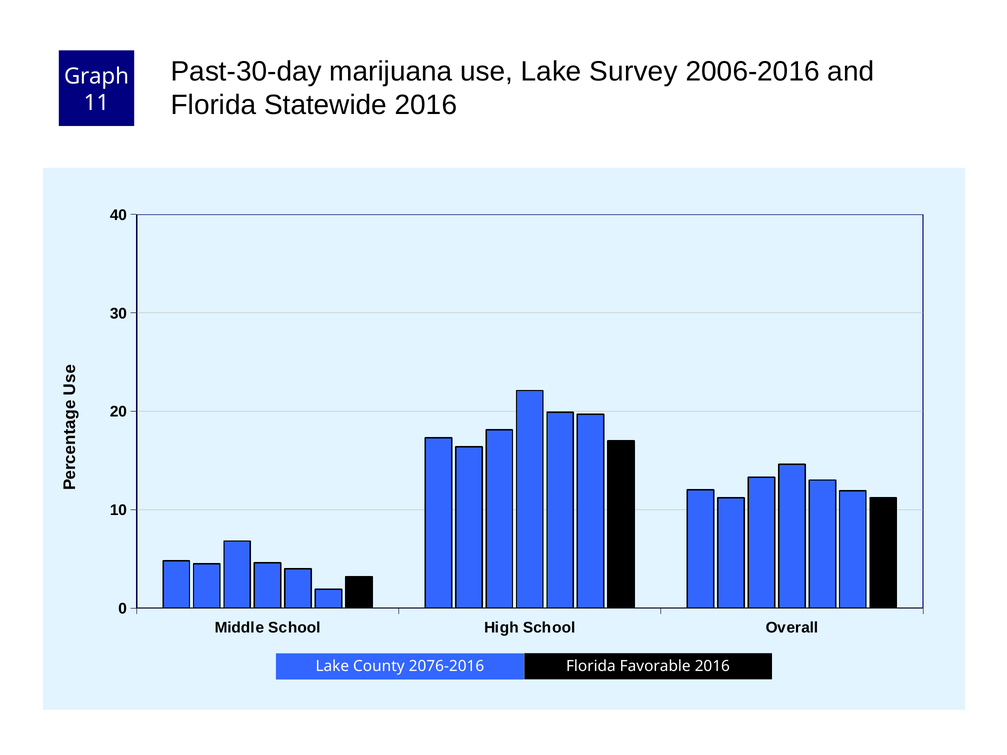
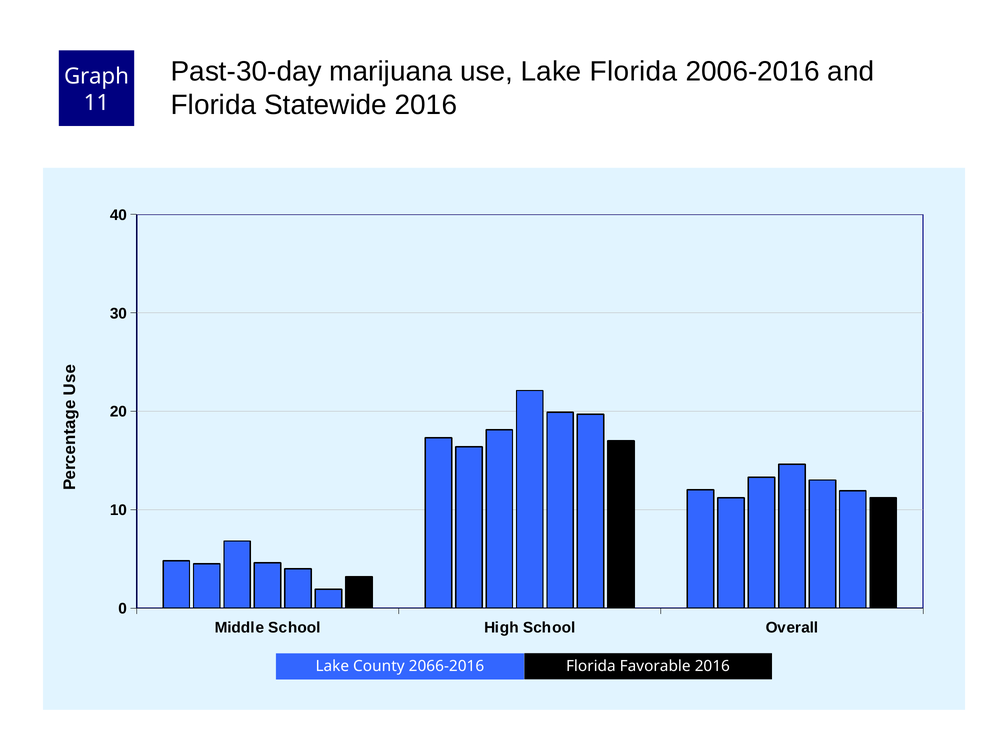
Lake Survey: Survey -> Florida
2076-2016: 2076-2016 -> 2066-2016
